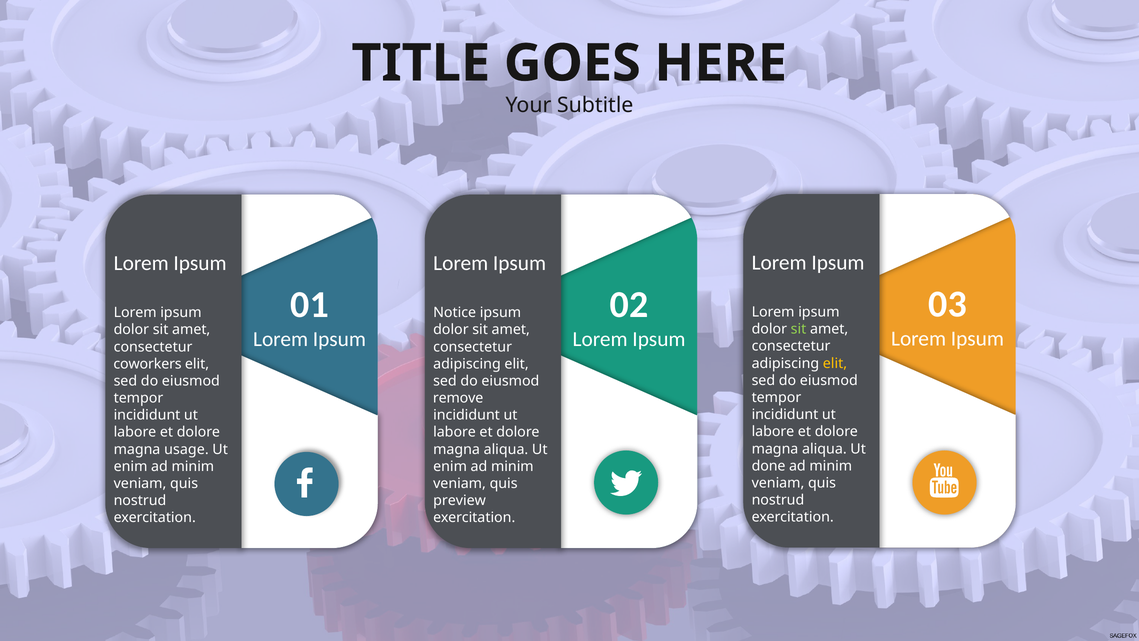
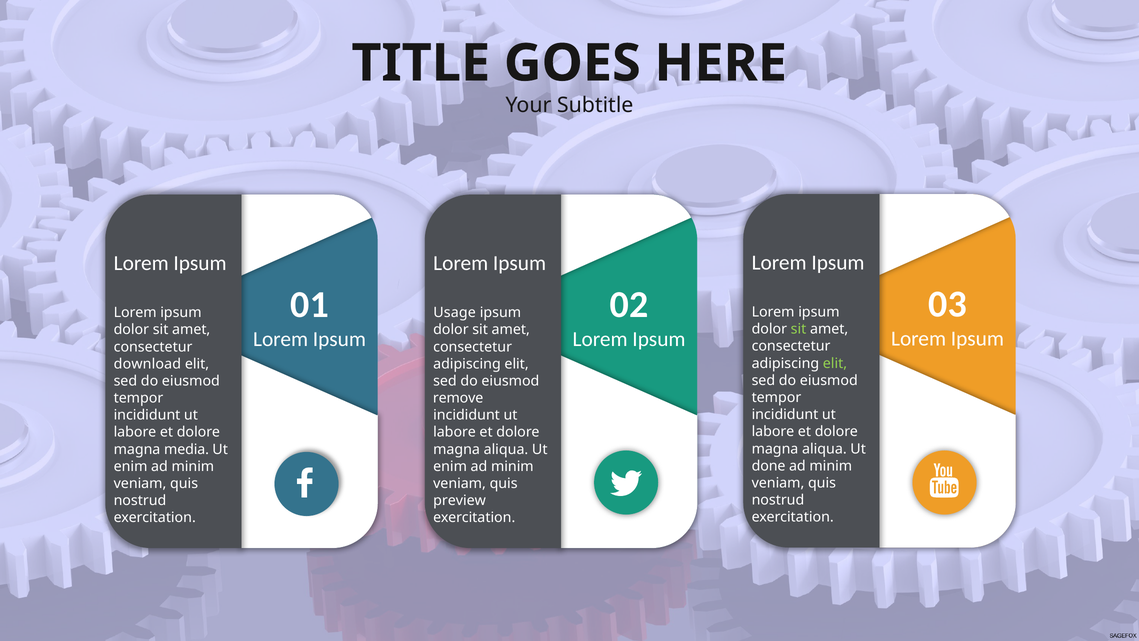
Notice: Notice -> Usage
elit at (835, 363) colour: yellow -> light green
coworkers: coworkers -> download
usage: usage -> media
